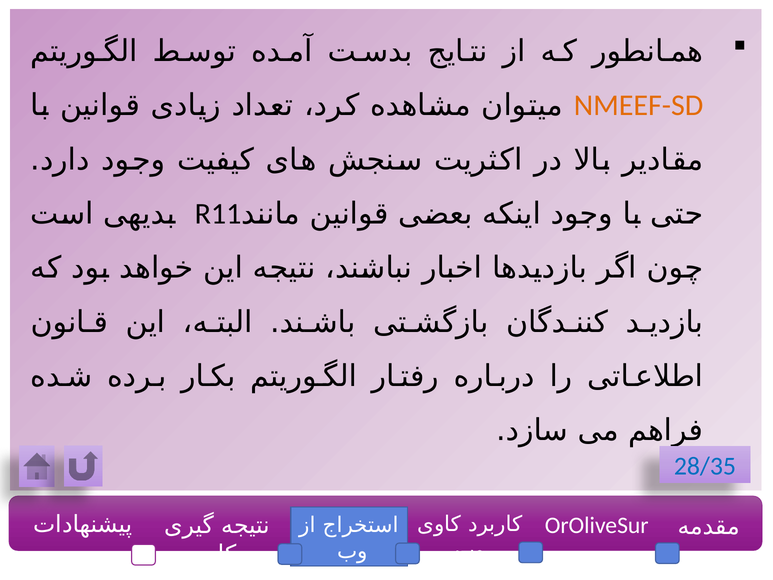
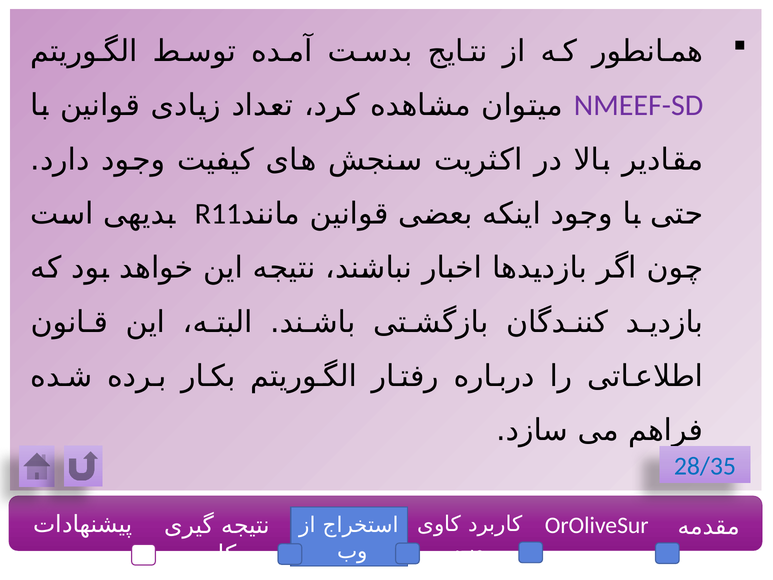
NMEEF-SD colour: orange -> purple
